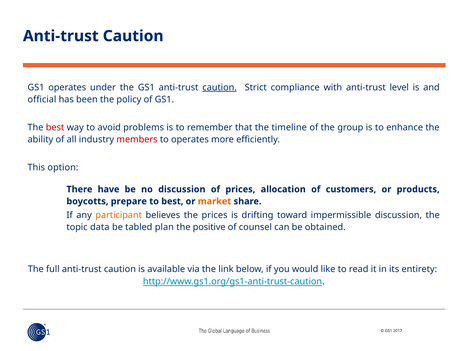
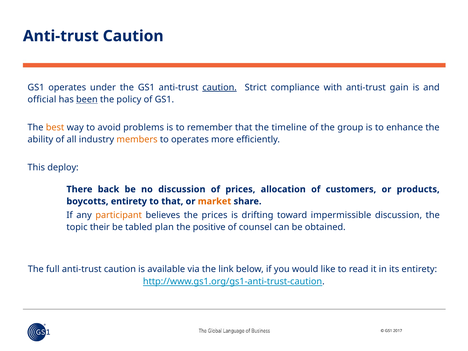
level: level -> gain
been underline: none -> present
best at (55, 127) colour: red -> orange
members colour: red -> orange
option: option -> deploy
have: have -> back
boycotts prepare: prepare -> entirety
to best: best -> that
data: data -> their
